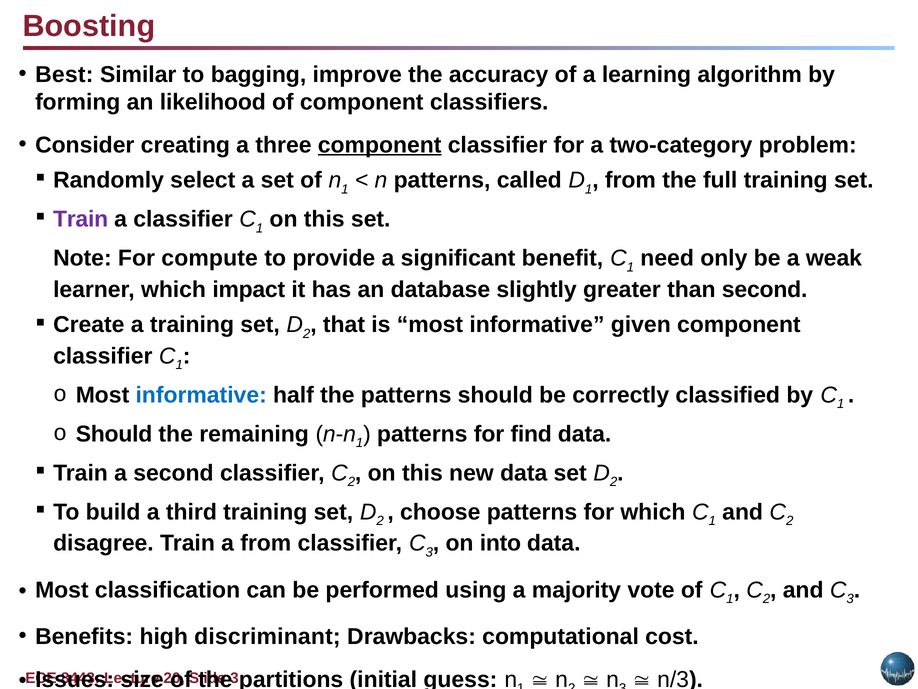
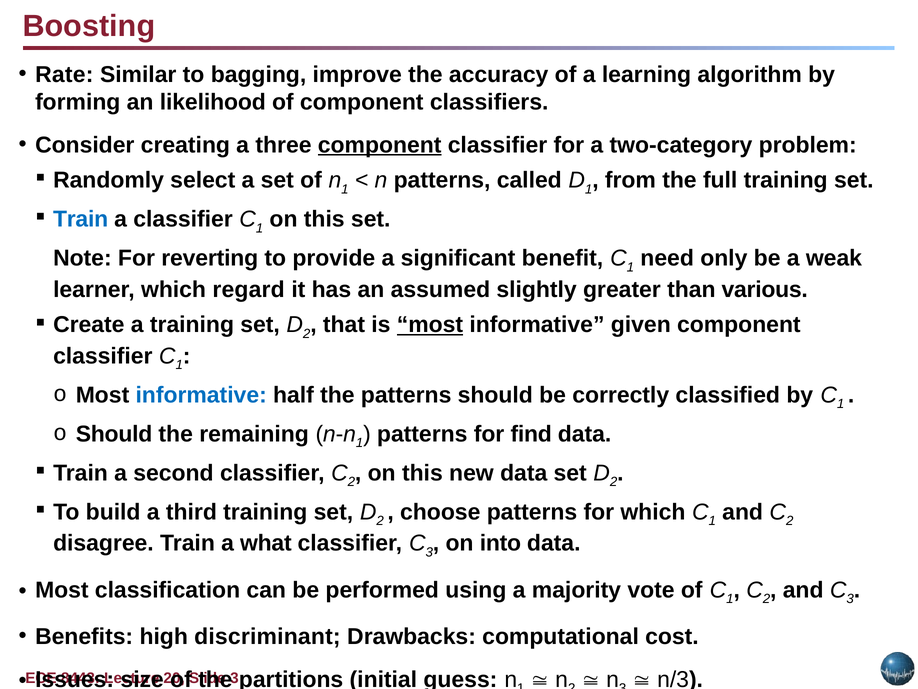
Best: Best -> Rate
Train at (81, 219) colour: purple -> blue
compute: compute -> reverting
impact: impact -> regard
database: database -> assumed
than second: second -> various
most at (430, 325) underline: none -> present
a from: from -> what
